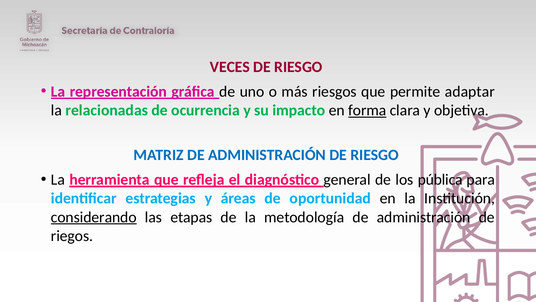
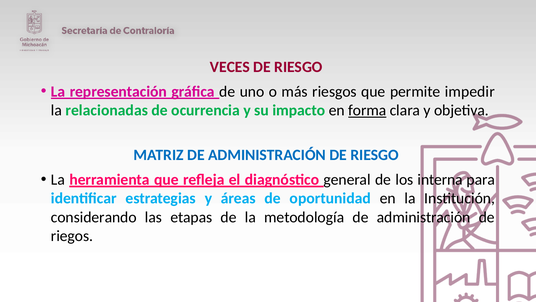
adaptar: adaptar -> impedir
pública: pública -> interna
considerando underline: present -> none
